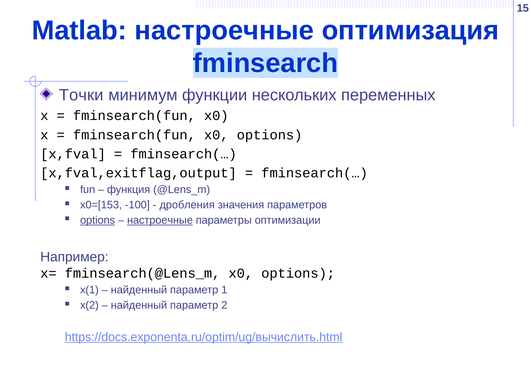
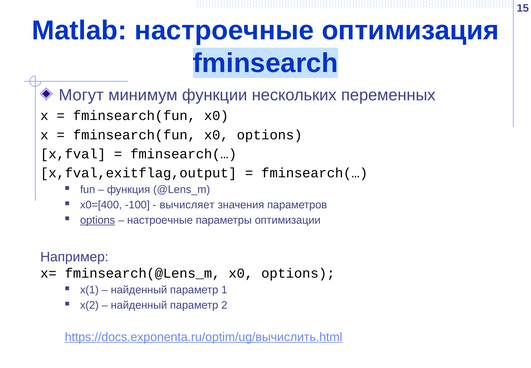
Точки: Точки -> Могут
x0=[153: x0=[153 -> x0=[400
дробления: дробления -> вычисляет
настроечные at (160, 220) underline: present -> none
